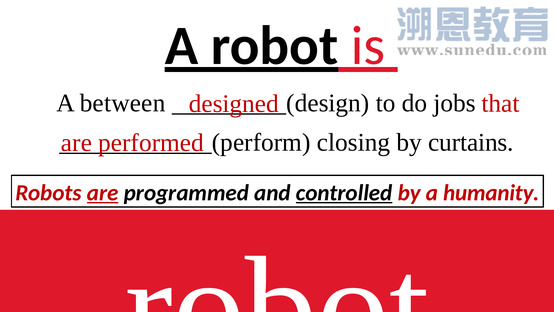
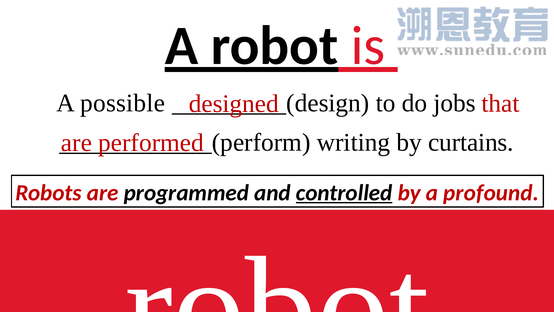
between: between -> possible
closing: closing -> writing
are at (103, 193) underline: present -> none
humanity: humanity -> profound
